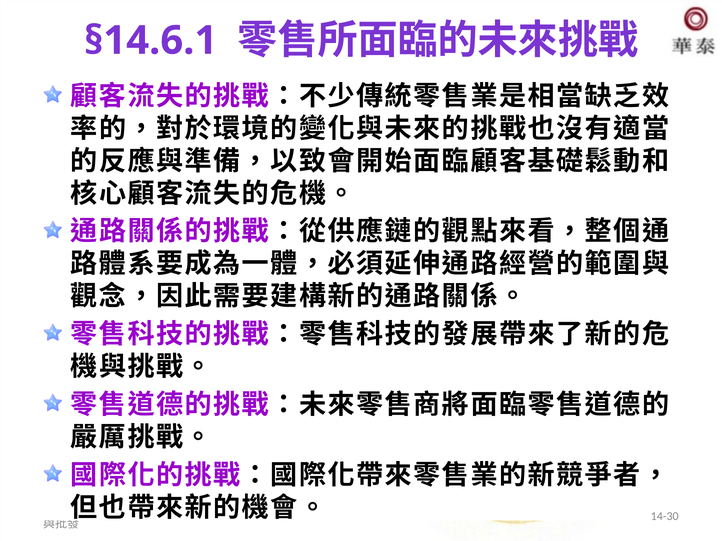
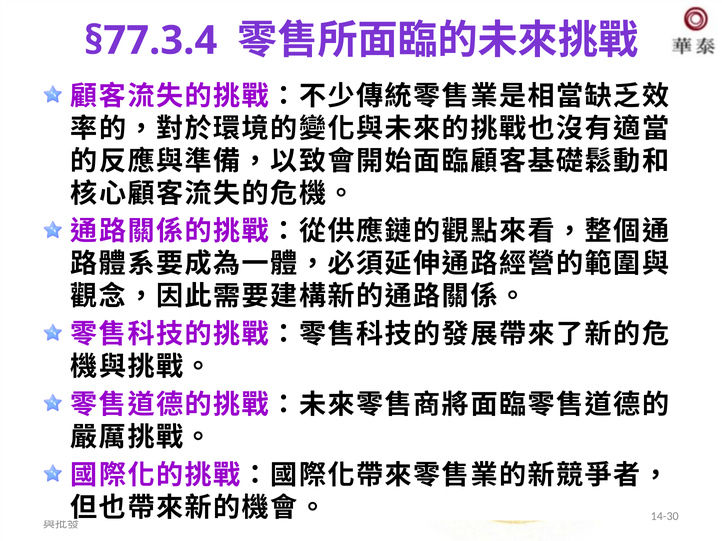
§14.6.1: §14.6.1 -> §77.3.4
